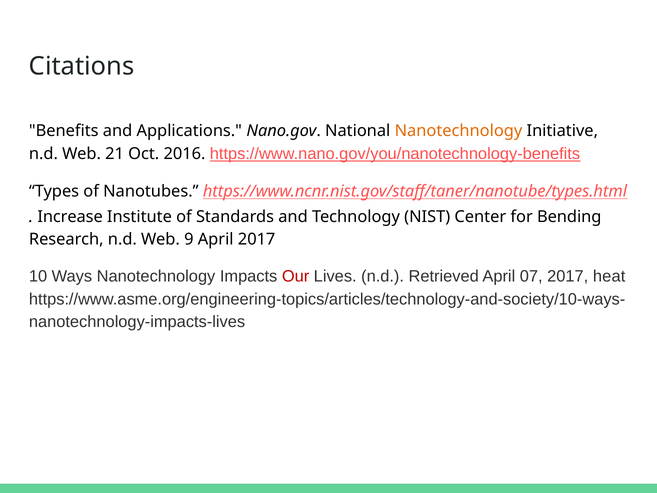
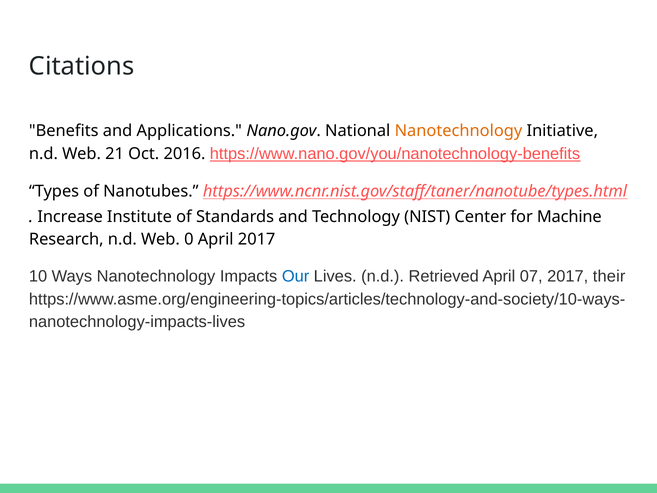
Bending: Bending -> Machine
9: 9 -> 0
Our colour: red -> blue
heat: heat -> their
